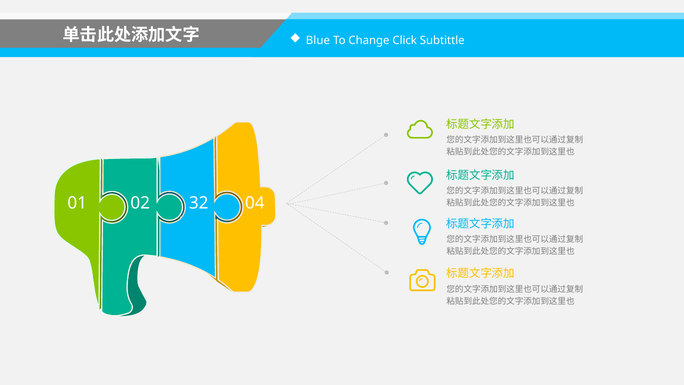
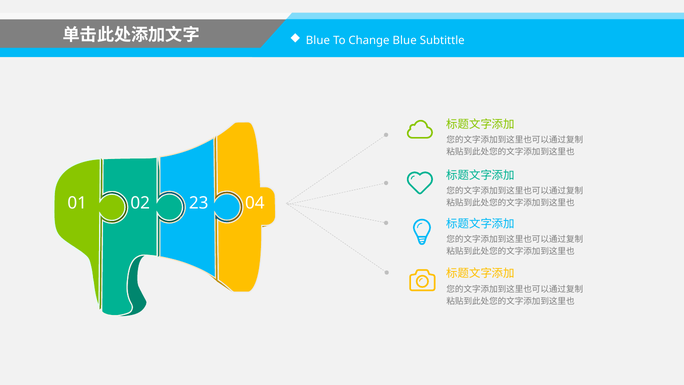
Change Click: Click -> Blue
32: 32 -> 23
